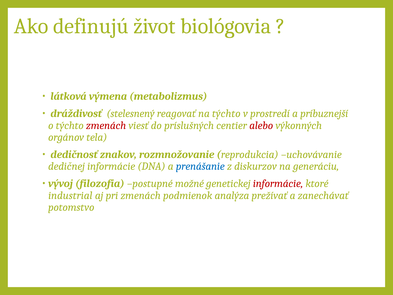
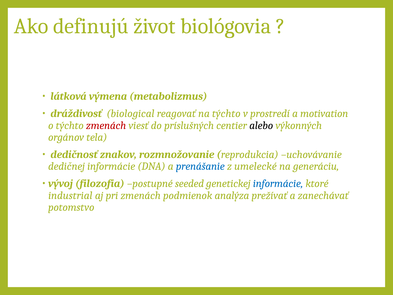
stelesnený: stelesnený -> biological
príbuznejší: príbuznejší -> motivation
alebo colour: red -> black
diskurzov: diskurzov -> umelecké
možné: možné -> seeded
informácie at (278, 183) colour: red -> blue
